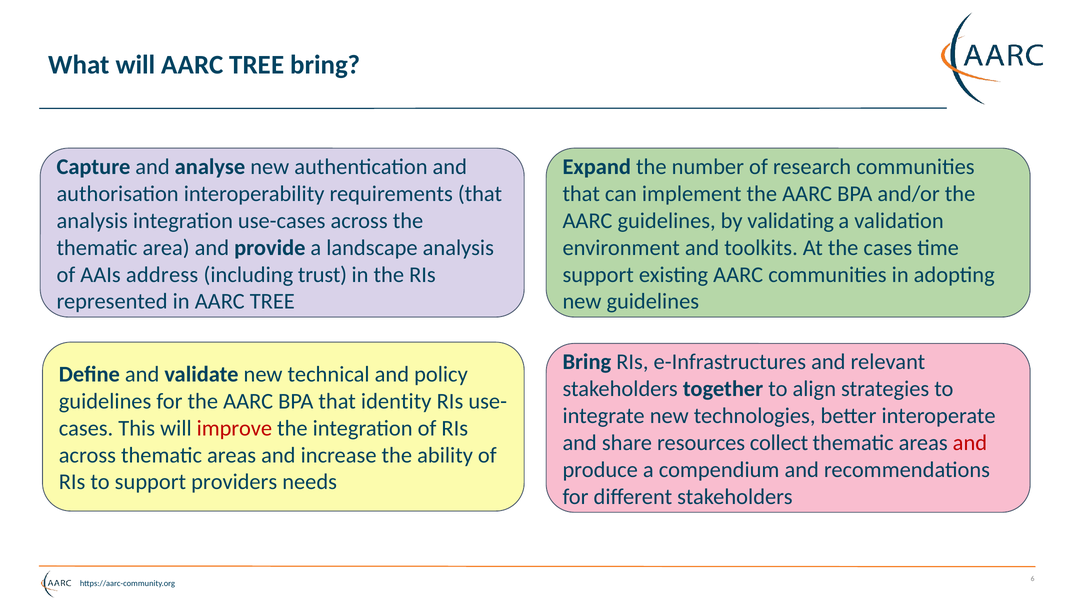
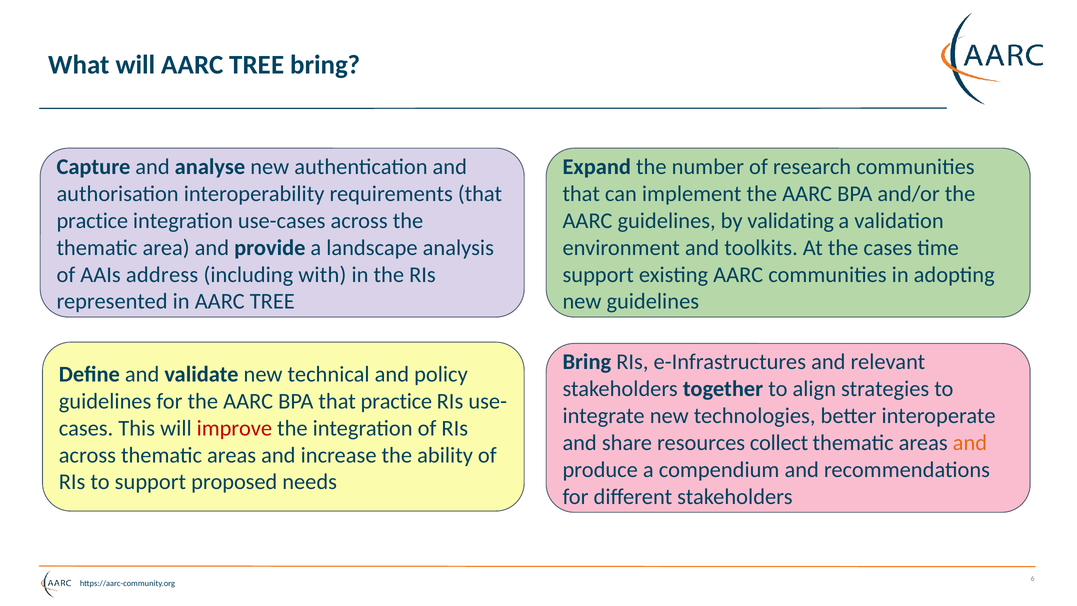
analysis at (92, 221): analysis -> practice
trust: trust -> with
BPA that identity: identity -> practice
and at (970, 443) colour: red -> orange
providers: providers -> proposed
